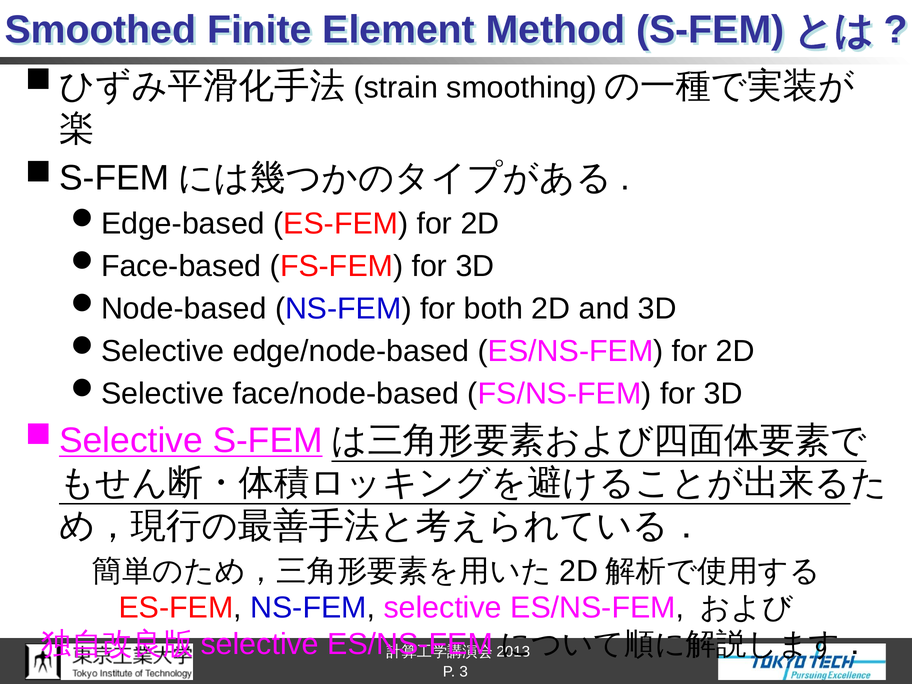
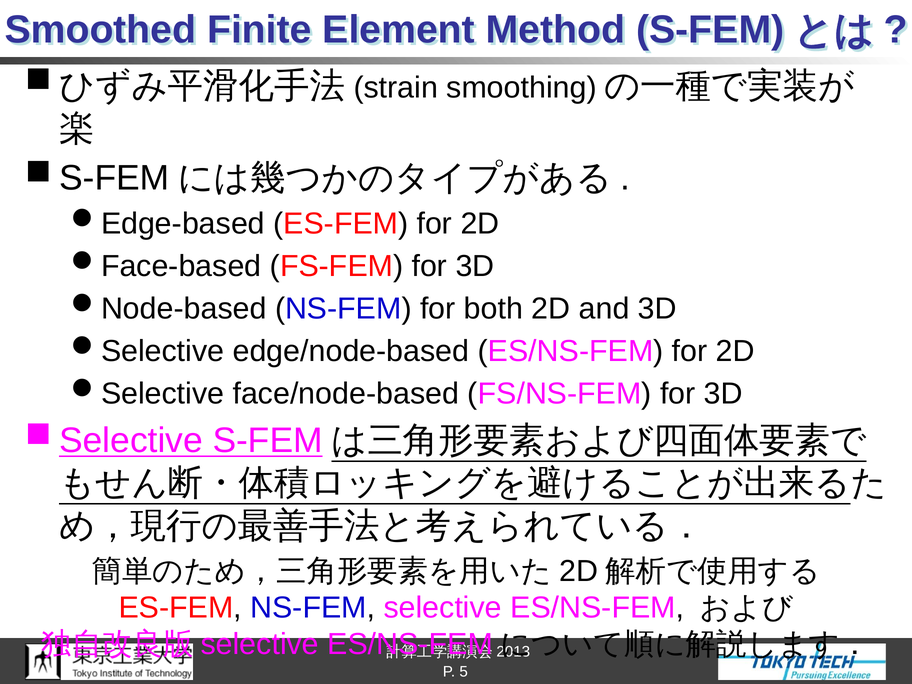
3: 3 -> 5
